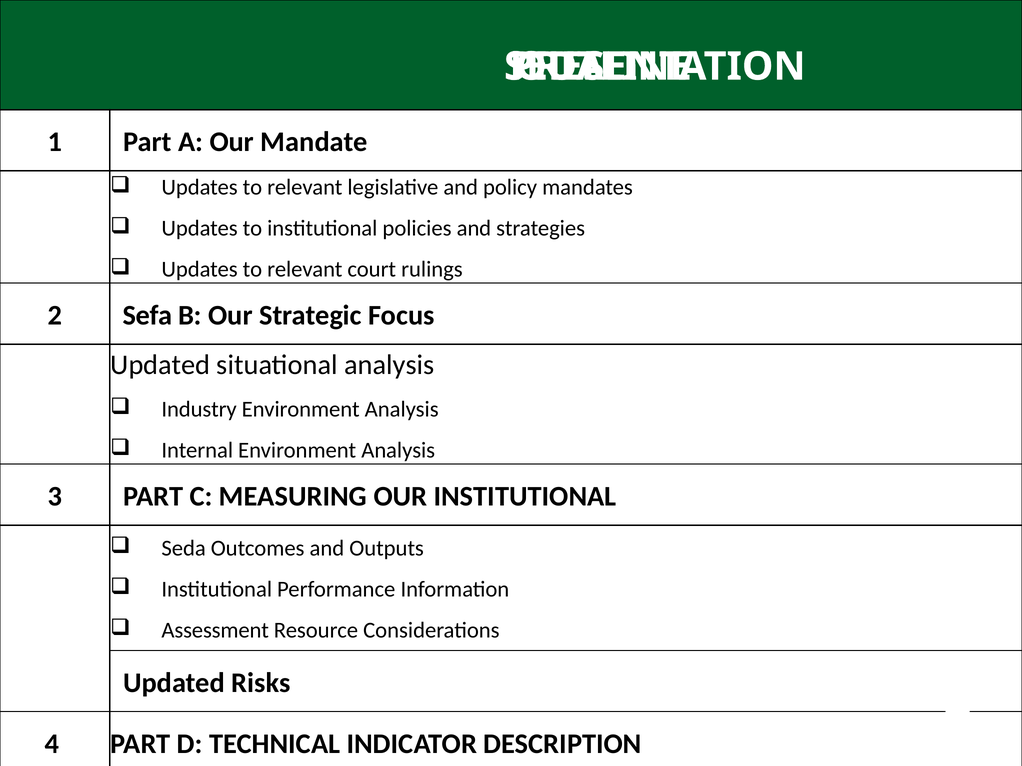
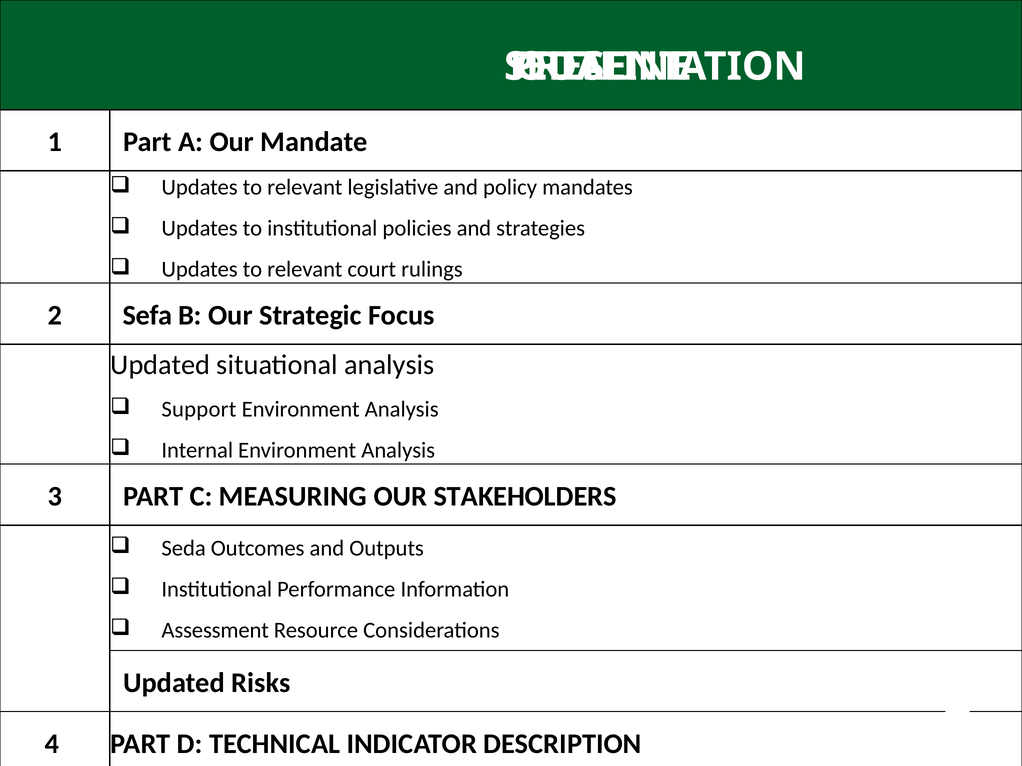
Industry: Industry -> Support
OUR INSTITUTIONAL: INSTITUTIONAL -> STAKEHOLDERS
